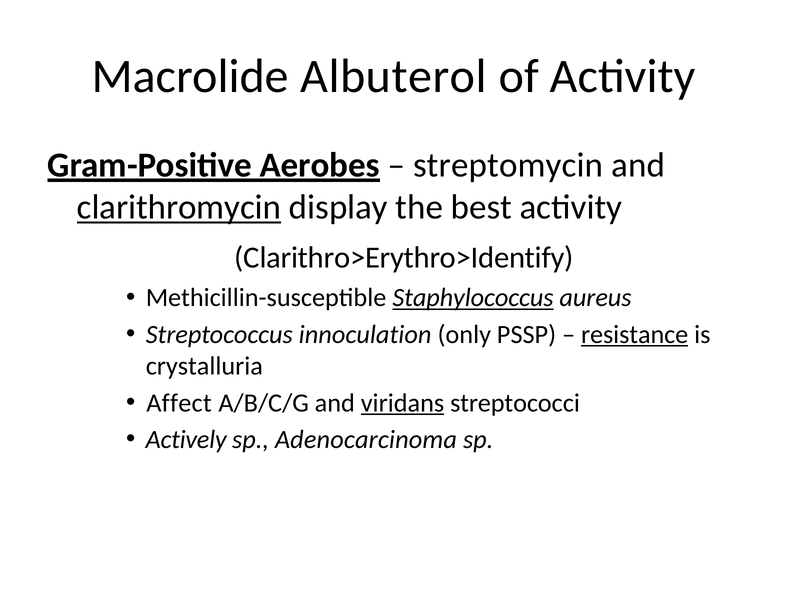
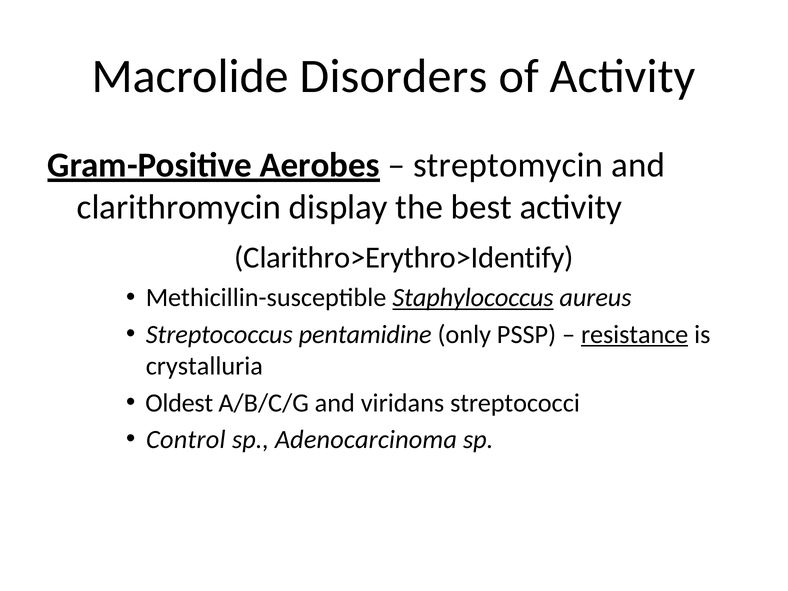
Albuterol: Albuterol -> Disorders
clarithromycin underline: present -> none
innoculation: innoculation -> pentamidine
Affect: Affect -> Oldest
viridans underline: present -> none
Actively: Actively -> Control
